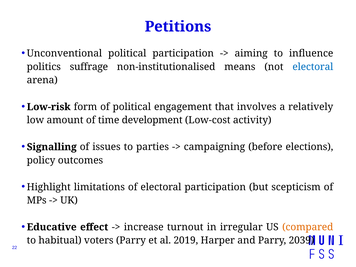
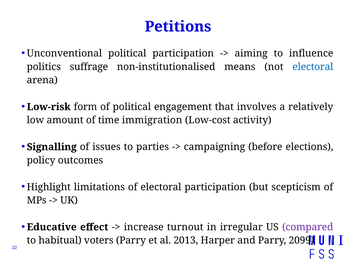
development: development -> immigration
compared colour: orange -> purple
2019: 2019 -> 2013
2039: 2039 -> 2099
